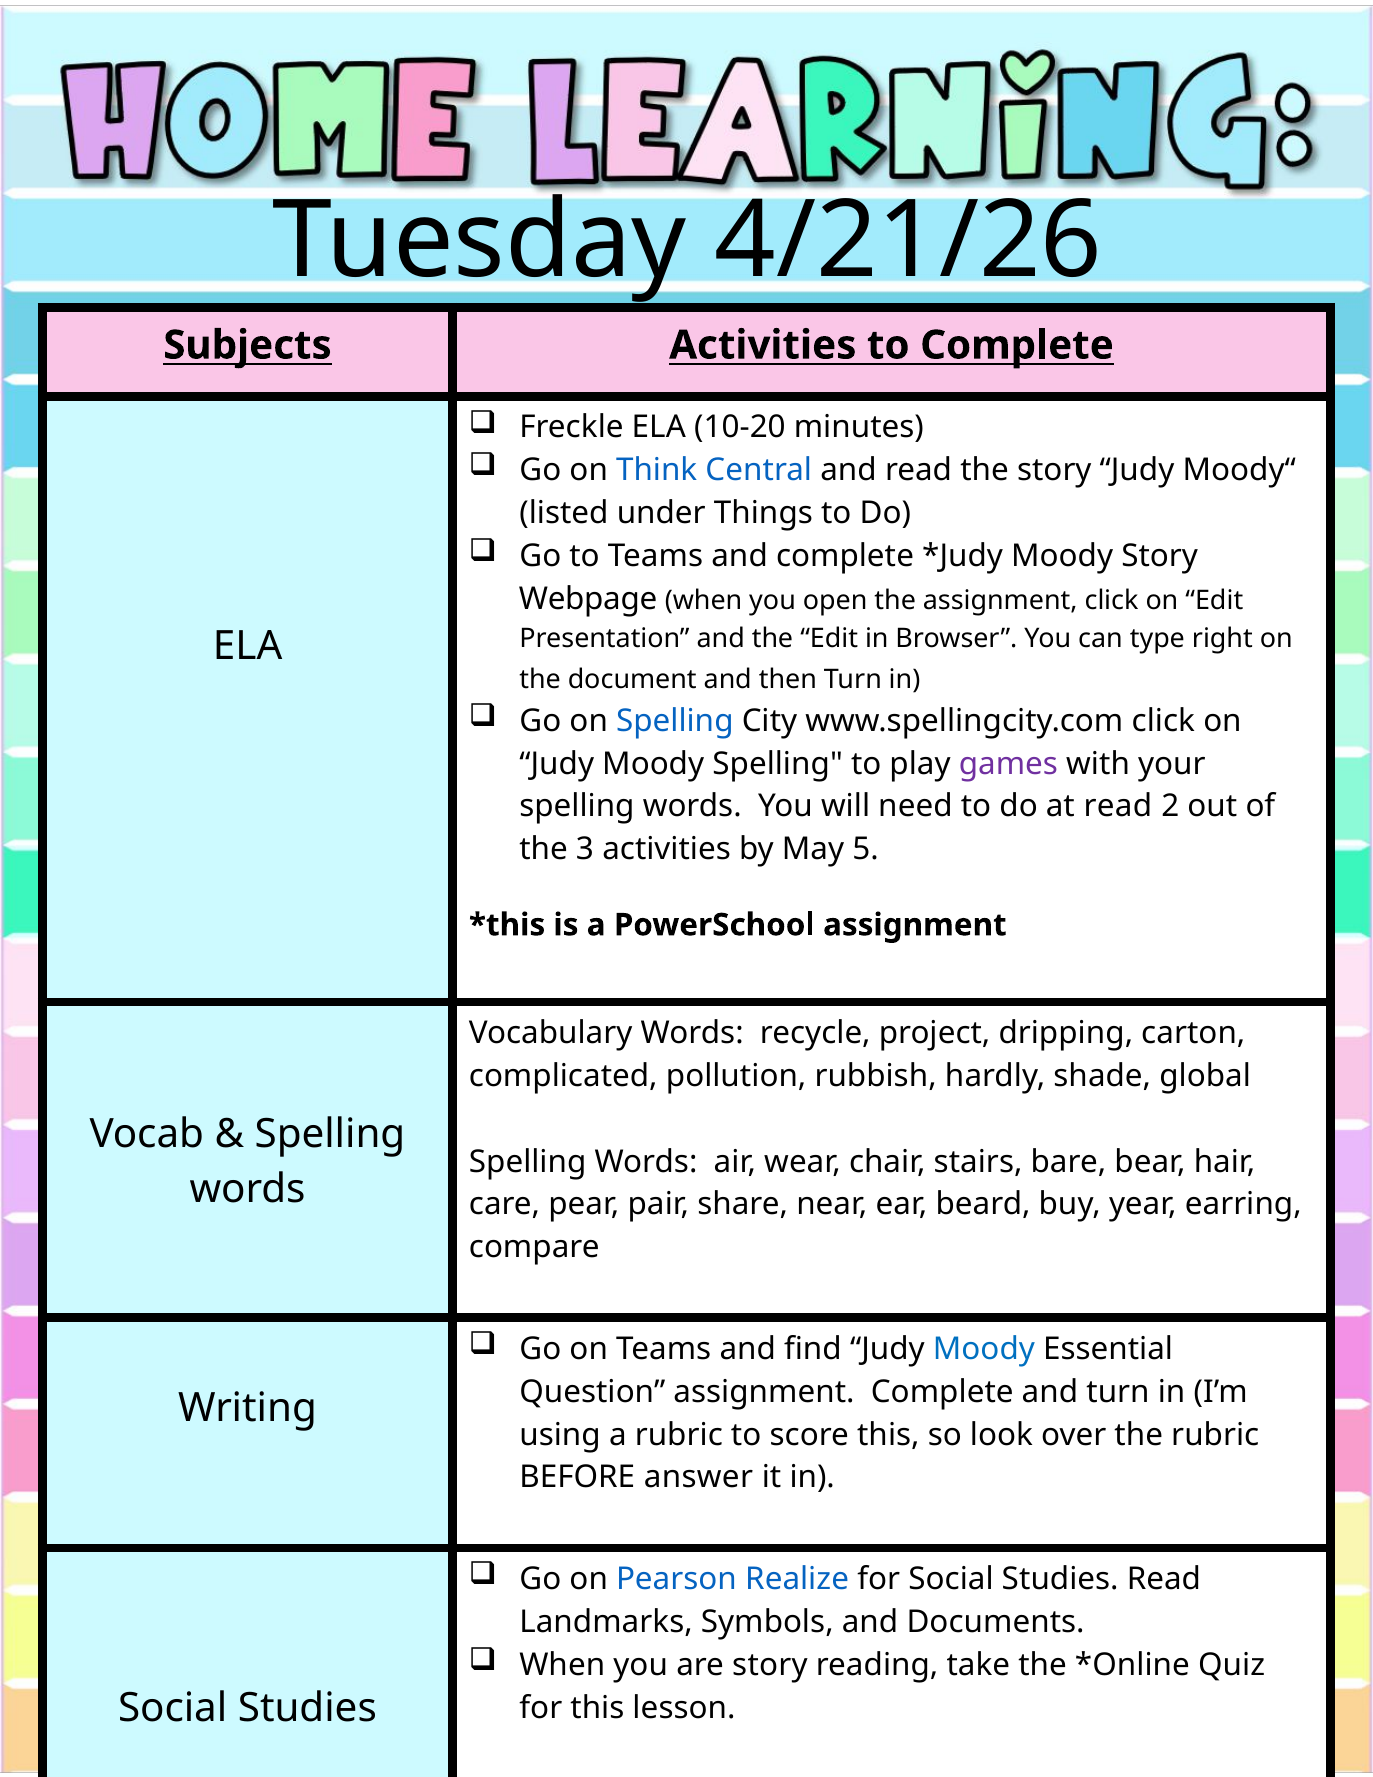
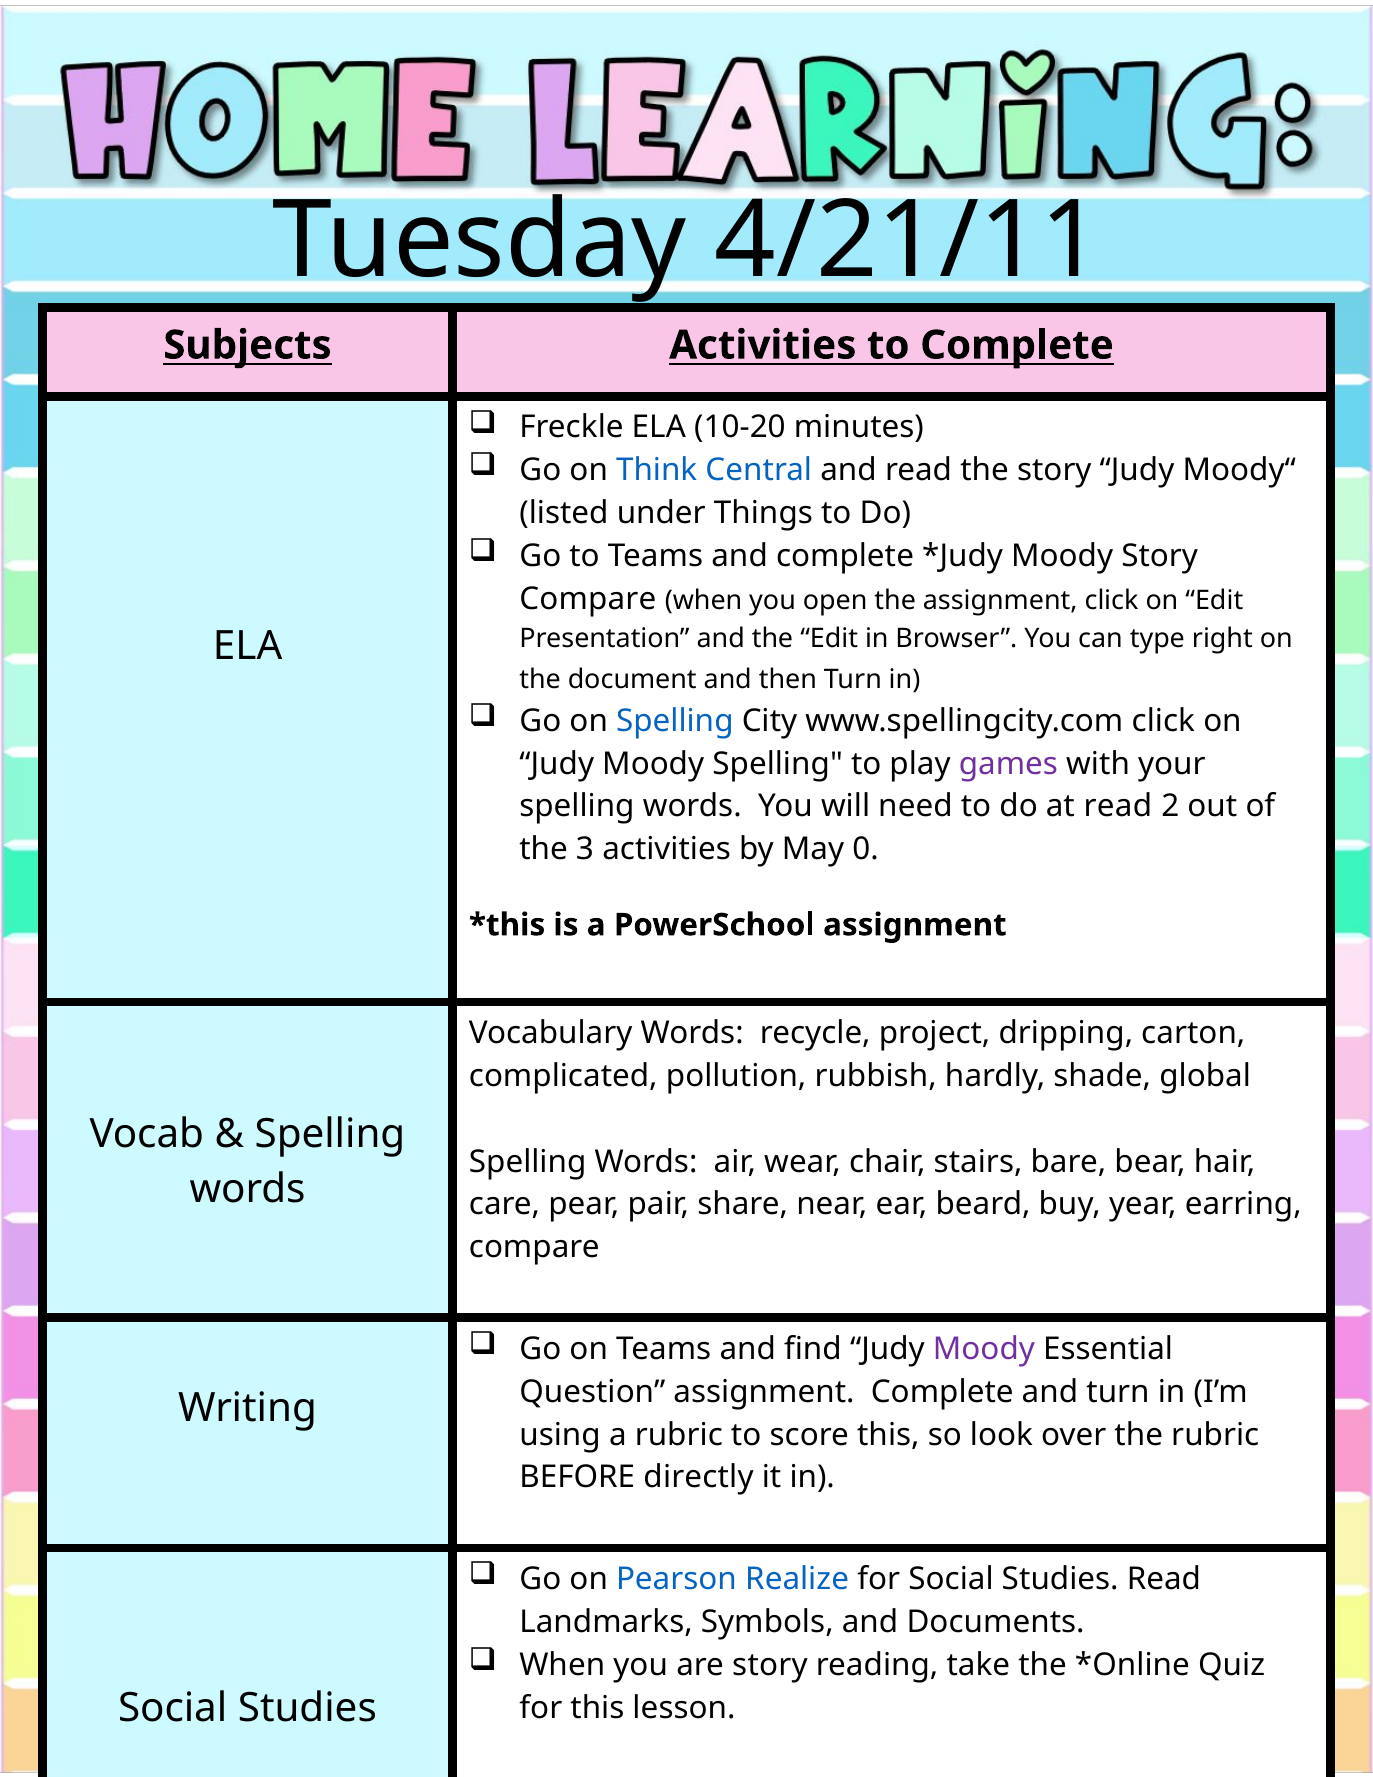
4/21/26: 4/21/26 -> 4/21/11
Webpage at (588, 599): Webpage -> Compare
5: 5 -> 0
Moody at (984, 1349) colour: blue -> purple
answer: answer -> directly
